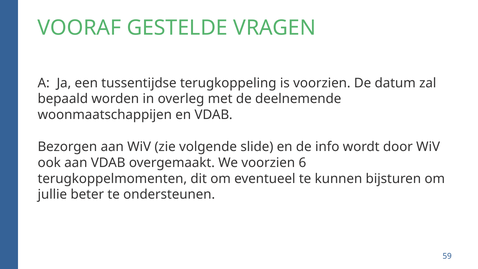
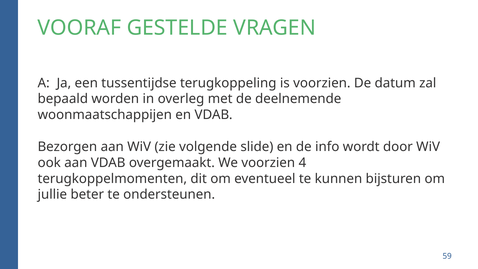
6: 6 -> 4
